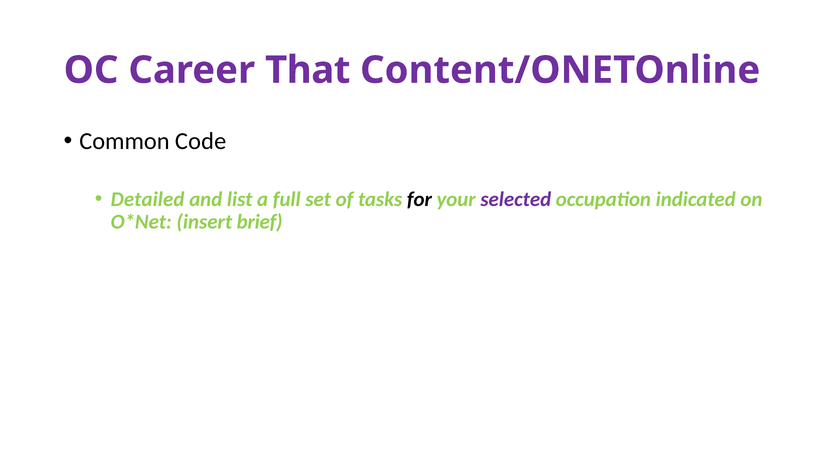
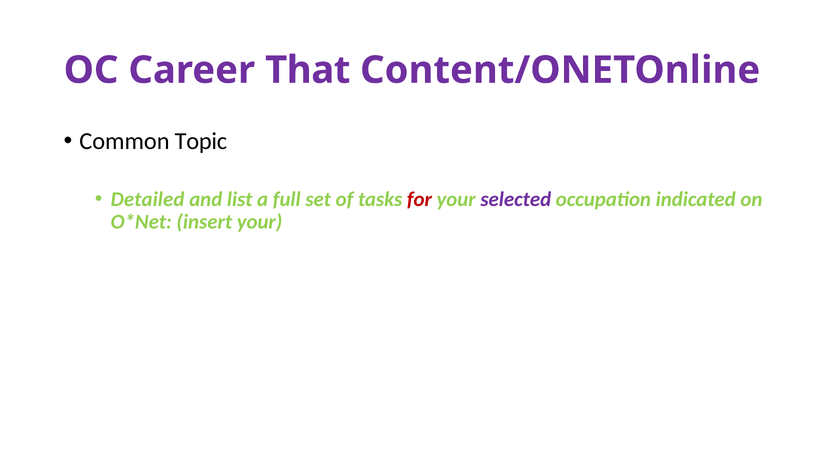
Code: Code -> Topic
for colour: black -> red
insert brief: brief -> your
